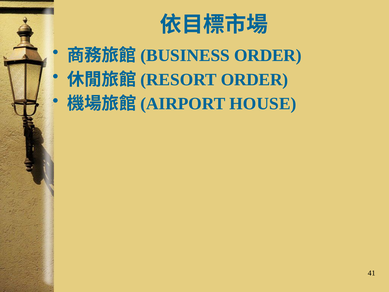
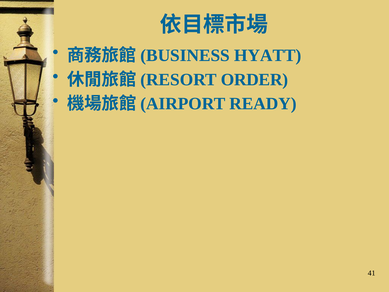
ORDER at (268, 55): ORDER -> HYATT
HOUSE: HOUSE -> READY
